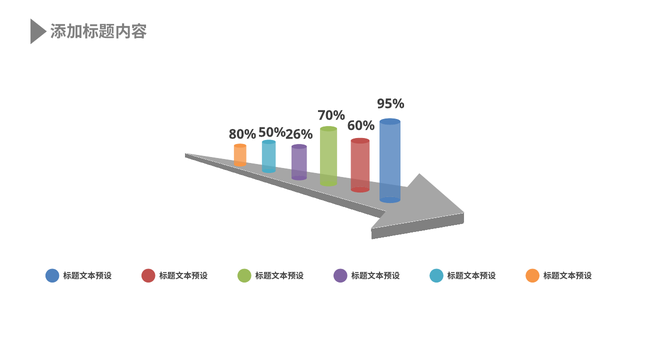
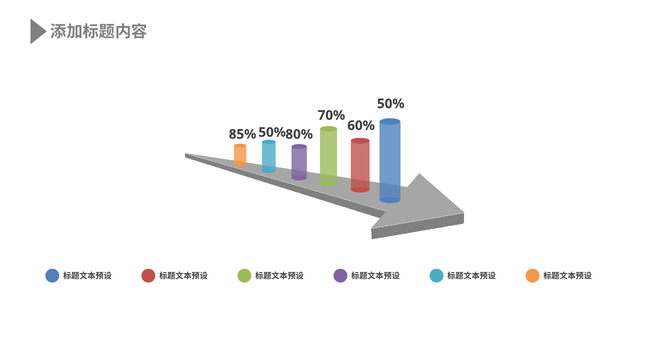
95% at (391, 104): 95% -> 50%
80%: 80% -> 85%
26%: 26% -> 80%
